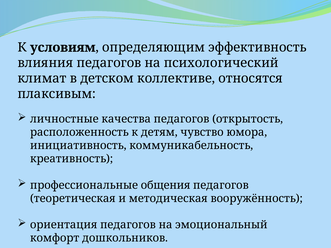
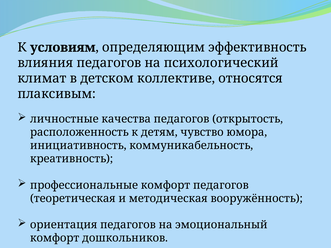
профессиональные общения: общения -> комфорт
